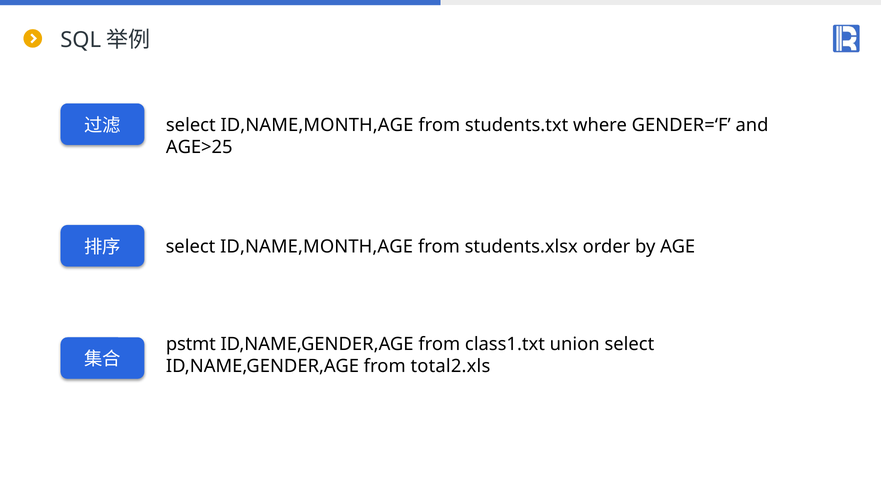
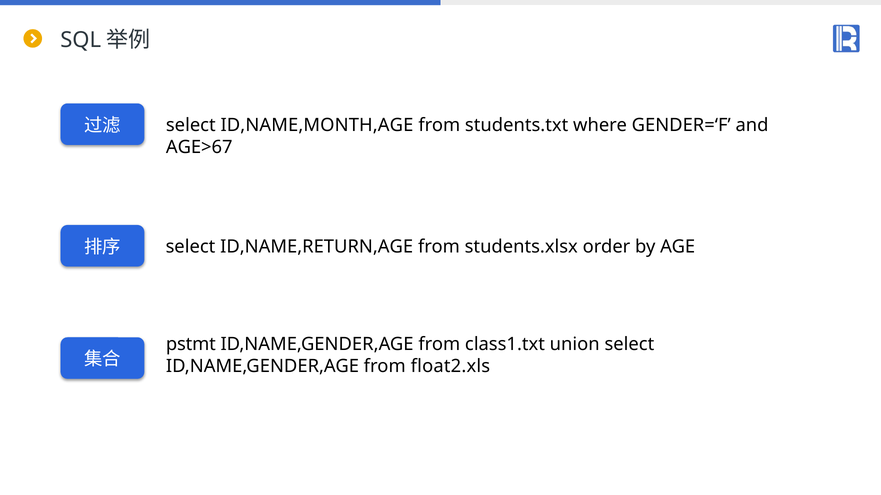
AGE>25: AGE>25 -> AGE>67
ID,NAME,MONTH,AGE at (317, 247): ID,NAME,MONTH,AGE -> ID,NAME,RETURN,AGE
total2.xls: total2.xls -> float2.xls
